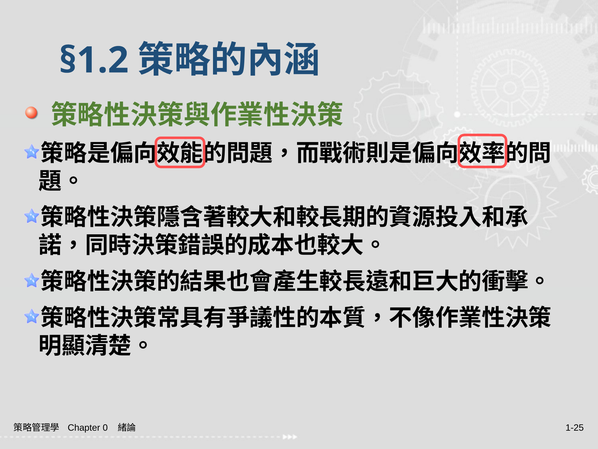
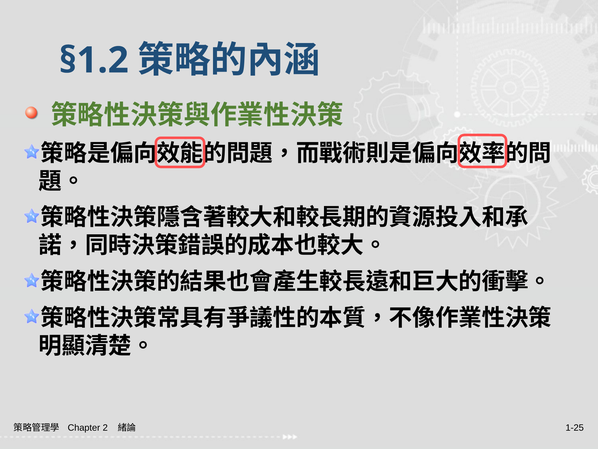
0: 0 -> 2
